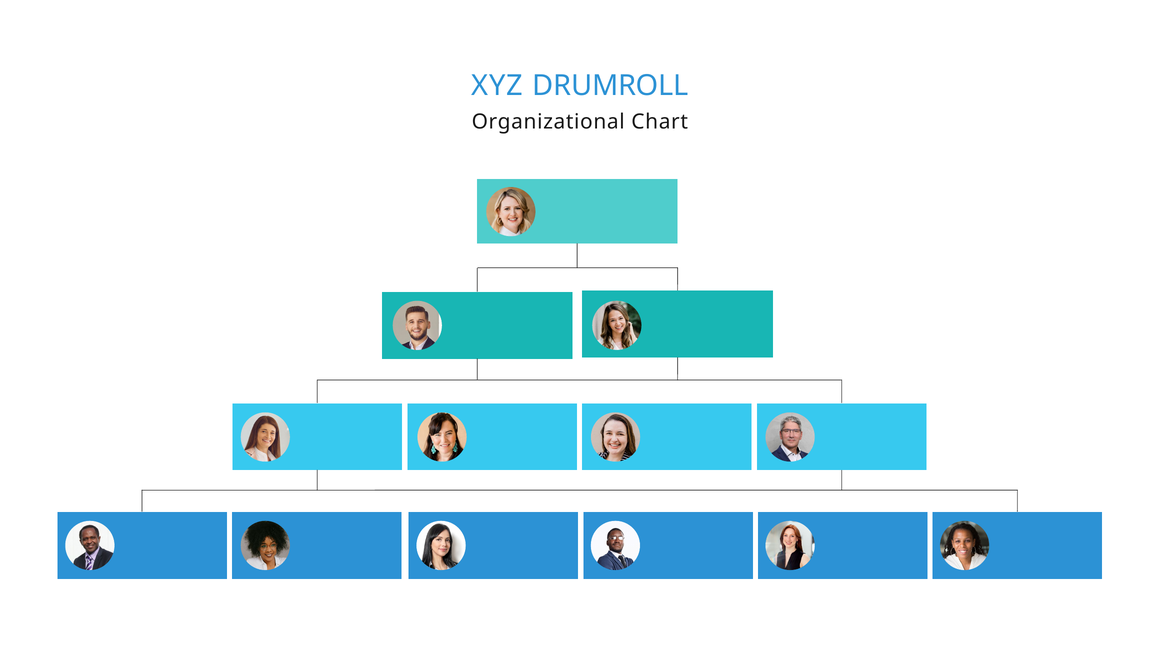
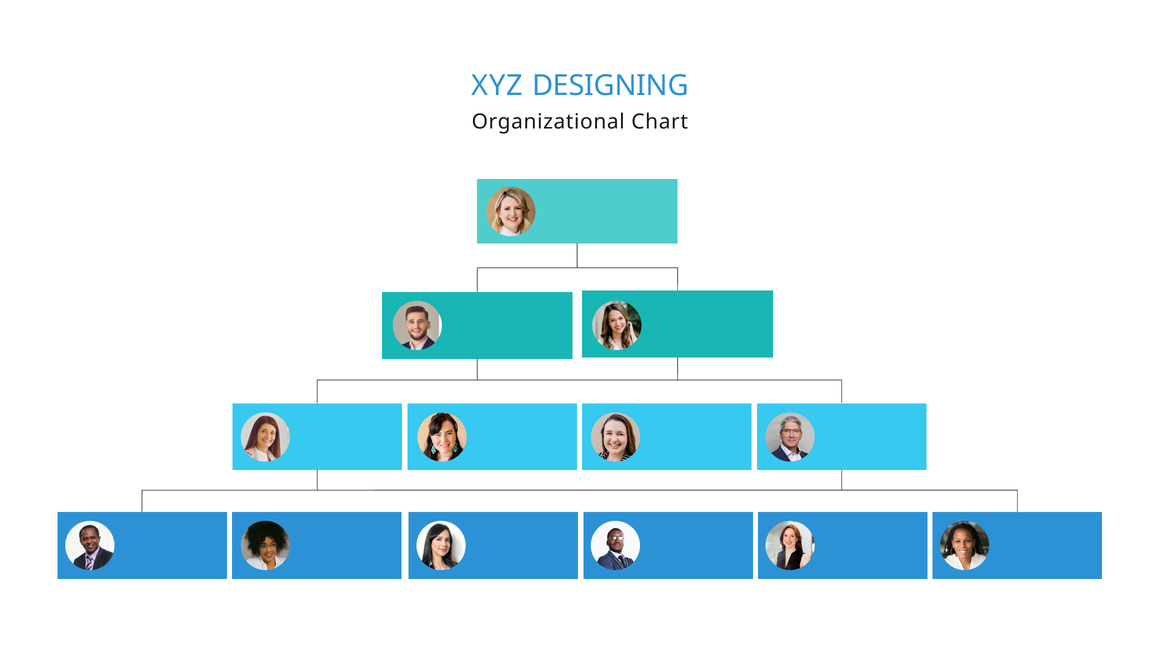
DRUMROLL: DRUMROLL -> DESIGNING
